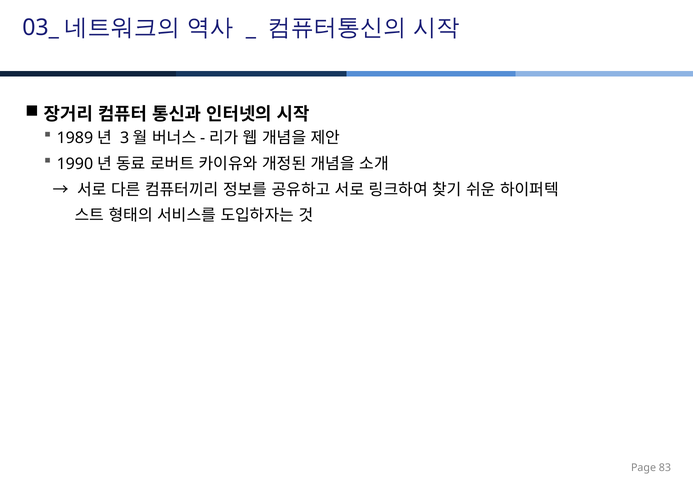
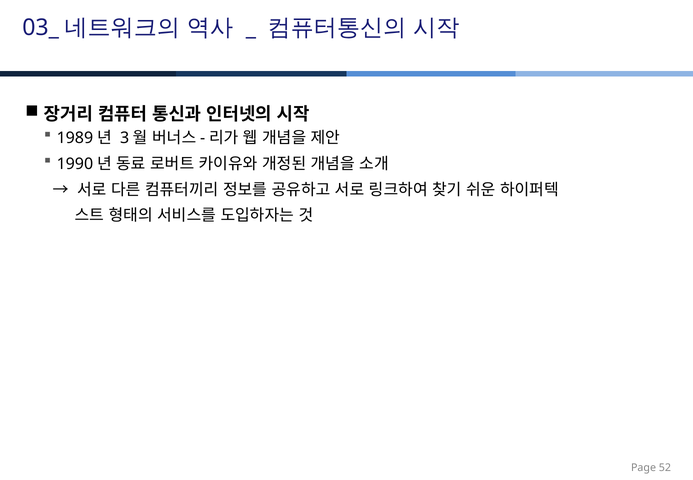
83: 83 -> 52
